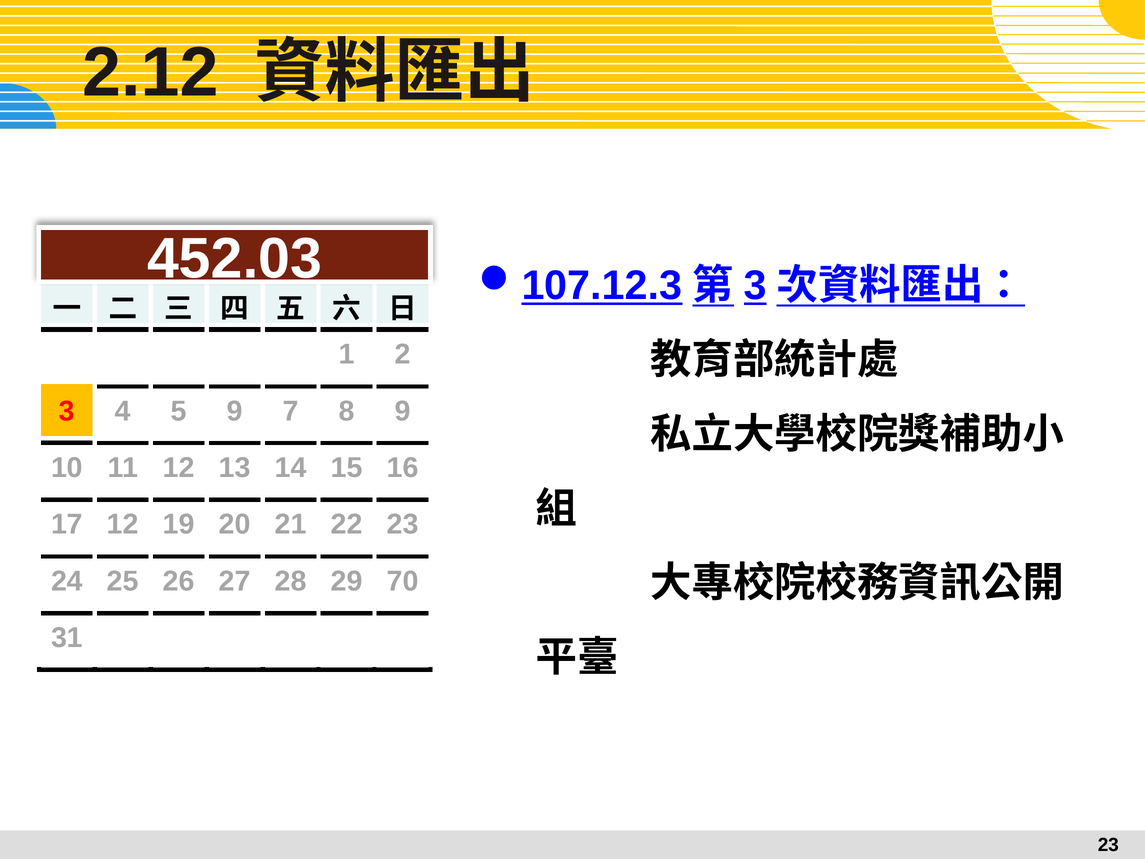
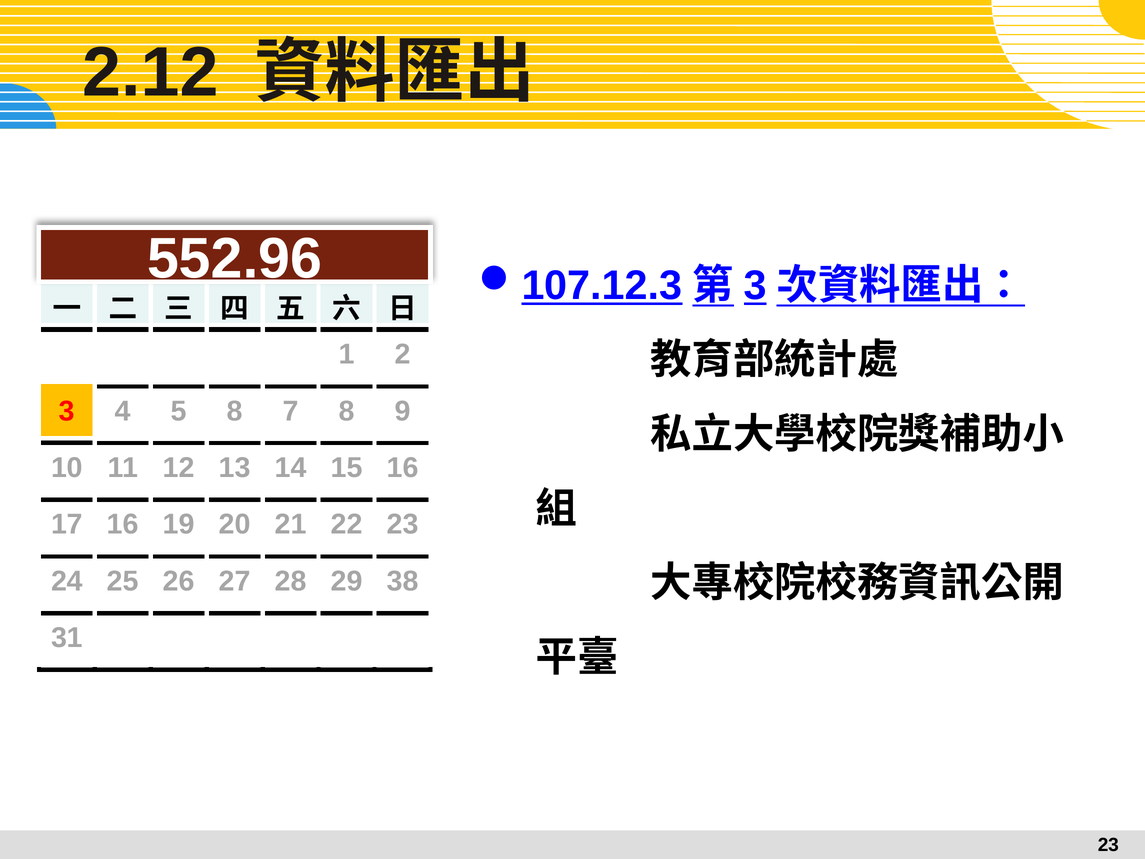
452.03: 452.03 -> 552.96
5 9: 9 -> 8
17 12: 12 -> 16
70: 70 -> 38
